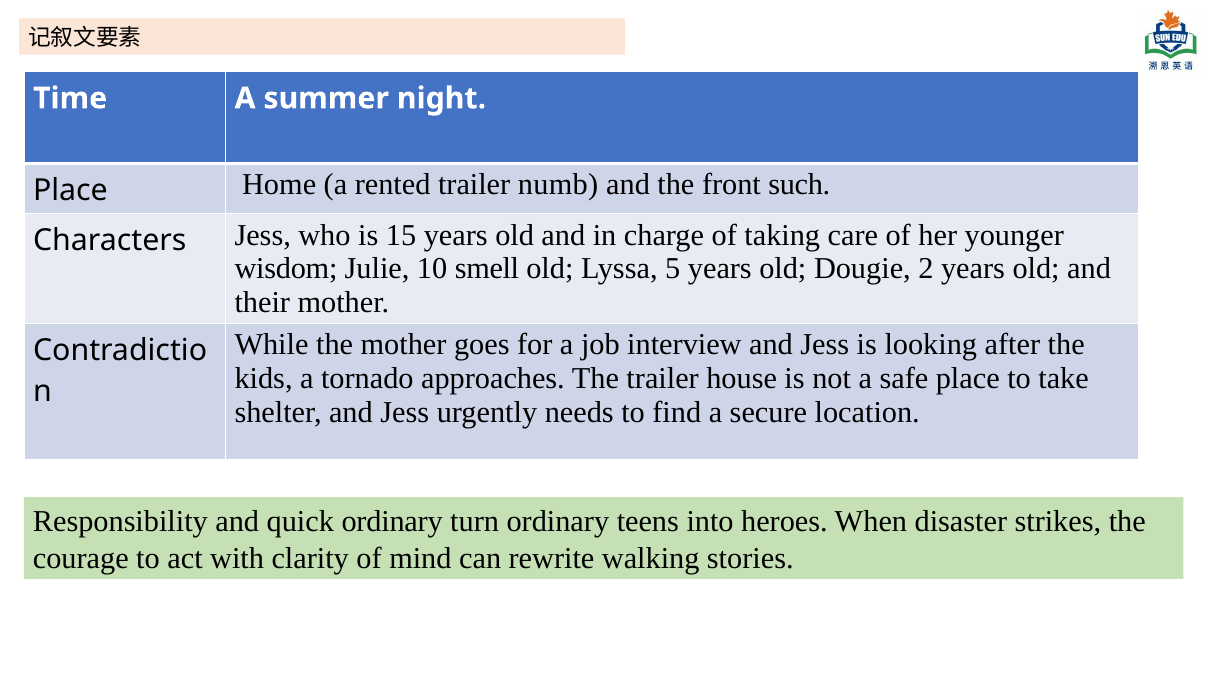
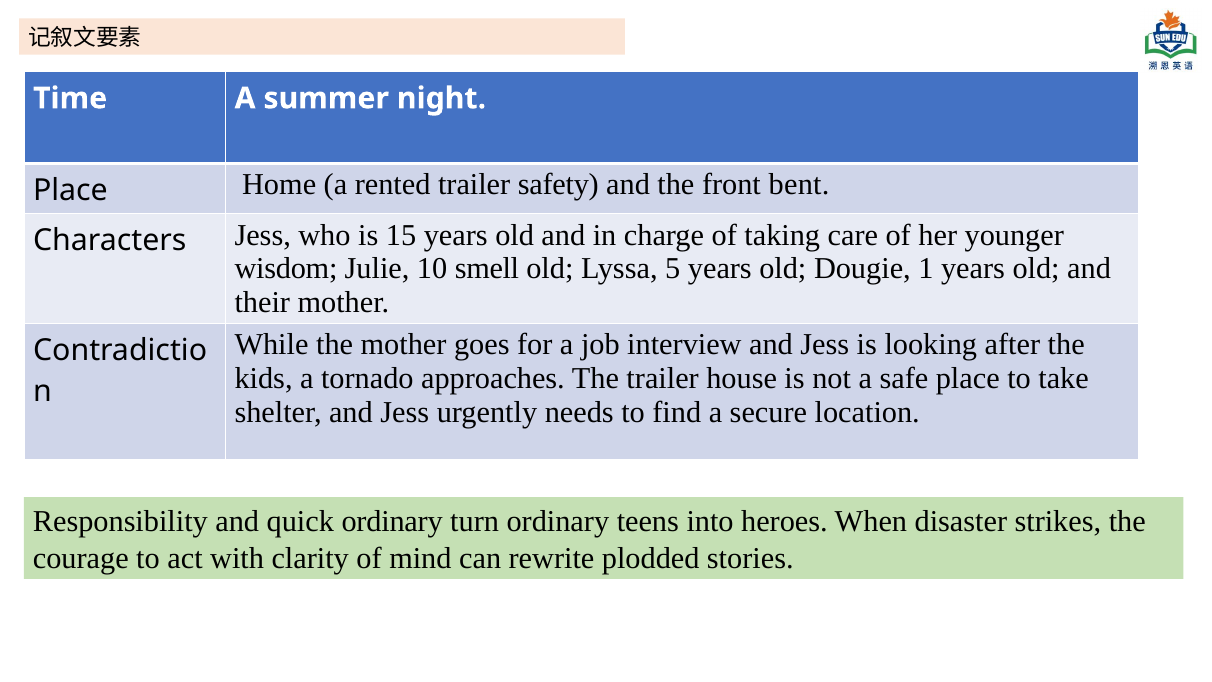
numb: numb -> safety
such: such -> bent
2: 2 -> 1
walking: walking -> plodded
